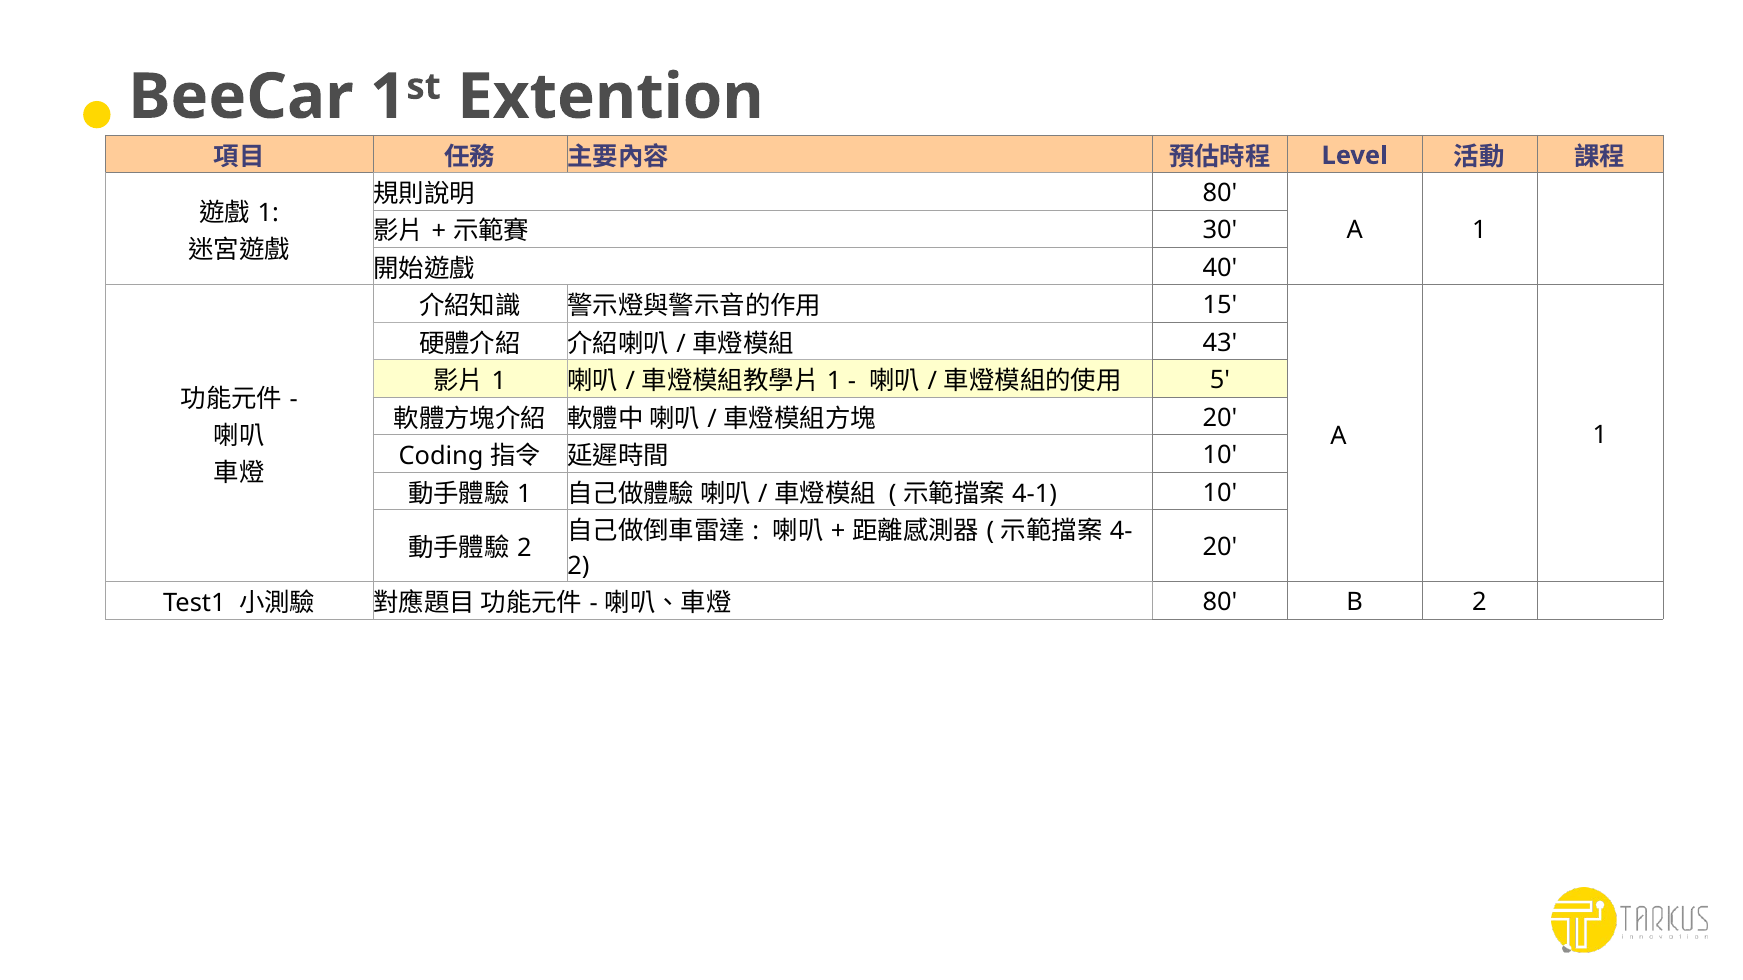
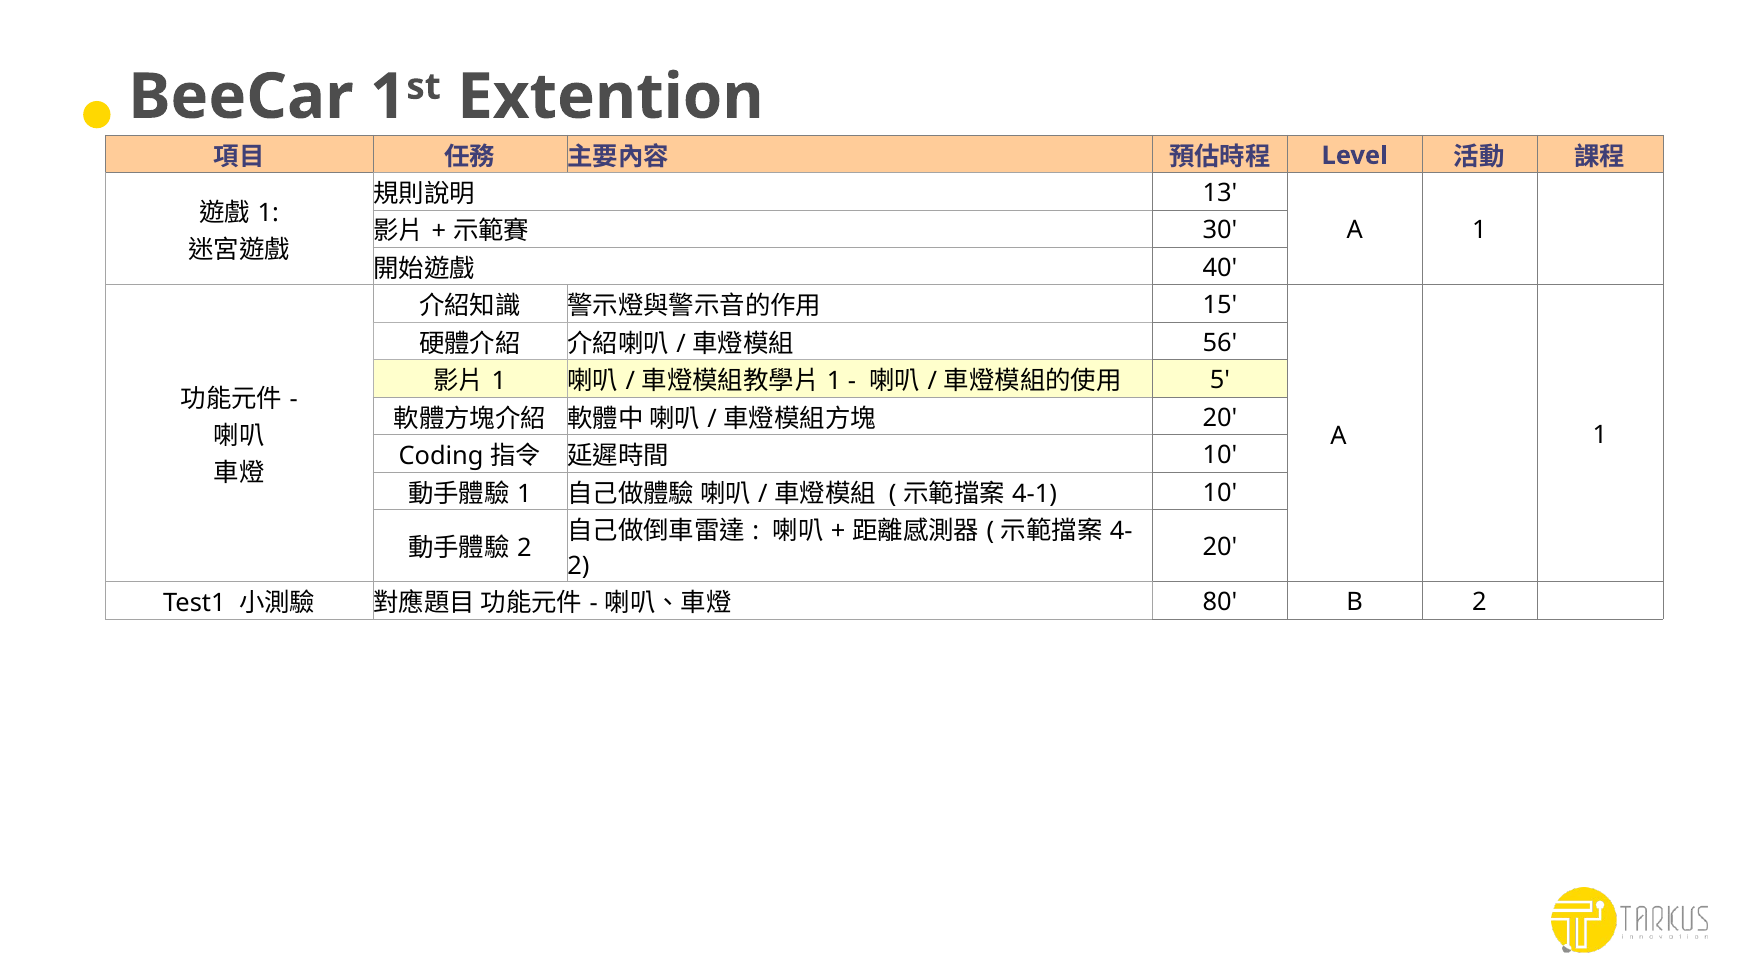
80 at (1220, 193): 80 -> 13
43: 43 -> 56
